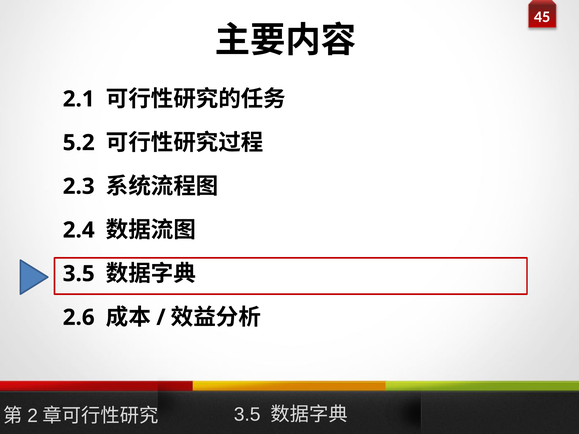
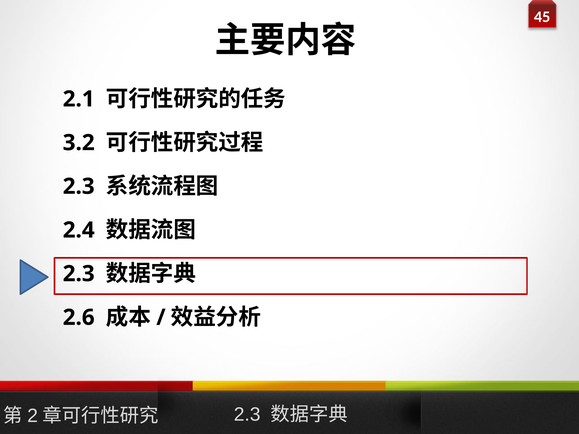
5.2: 5.2 -> 3.2
3.5 at (79, 274): 3.5 -> 2.3
3.5 at (247, 415): 3.5 -> 2.3
